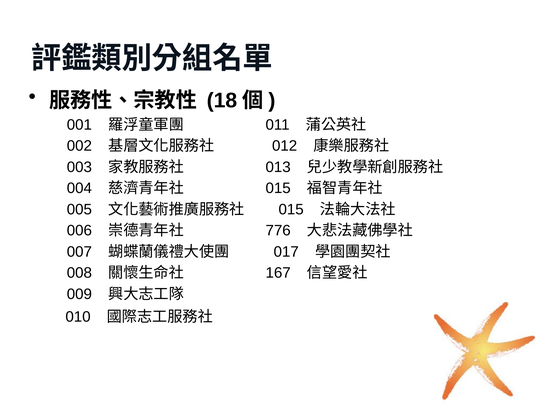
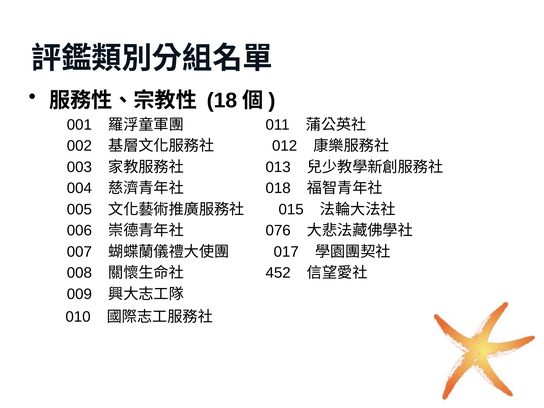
015 at (278, 188): 015 -> 018
776: 776 -> 076
167: 167 -> 452
